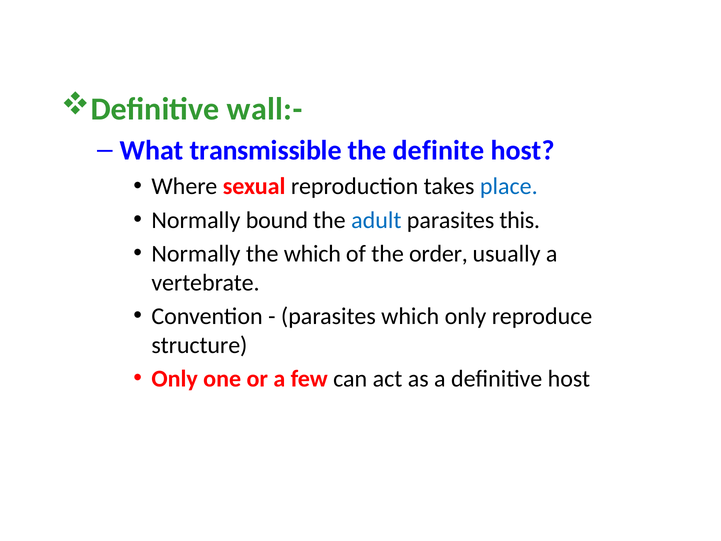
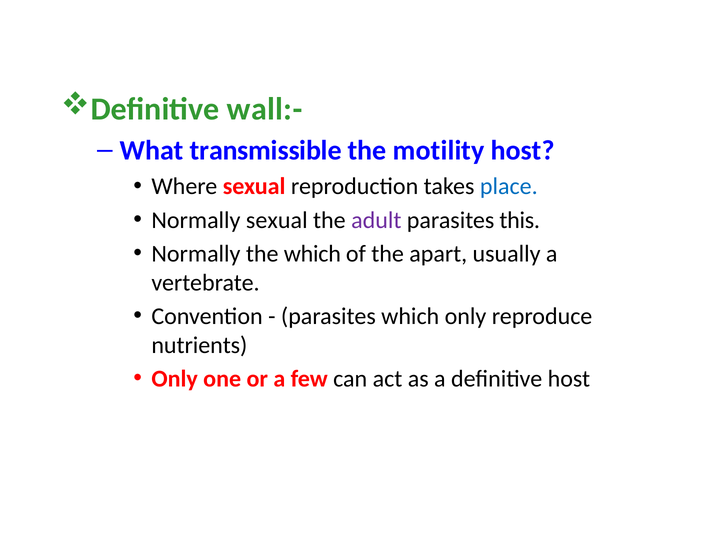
definite: definite -> motility
Normally bound: bound -> sexual
adult colour: blue -> purple
order: order -> apart
structure: structure -> nutrients
